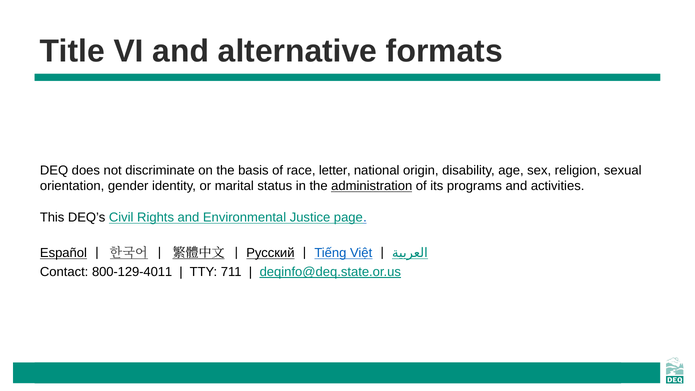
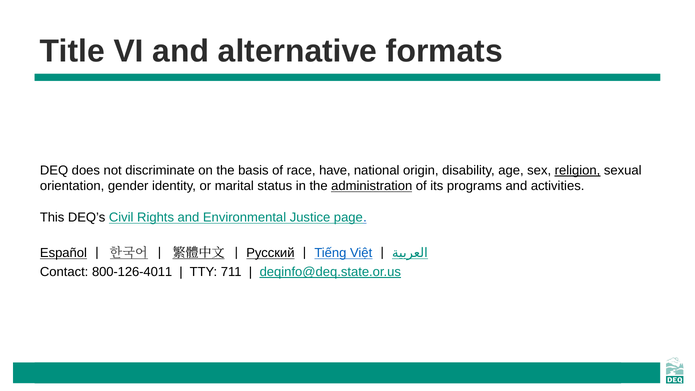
letter: letter -> have
religion underline: none -> present
800-129-4011: 800-129-4011 -> 800-126-4011
